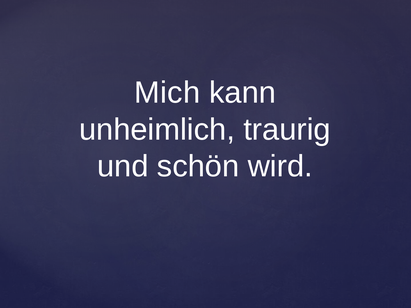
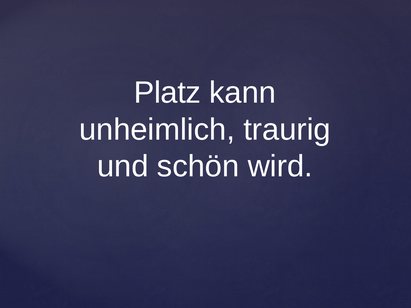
Mich: Mich -> Platz
